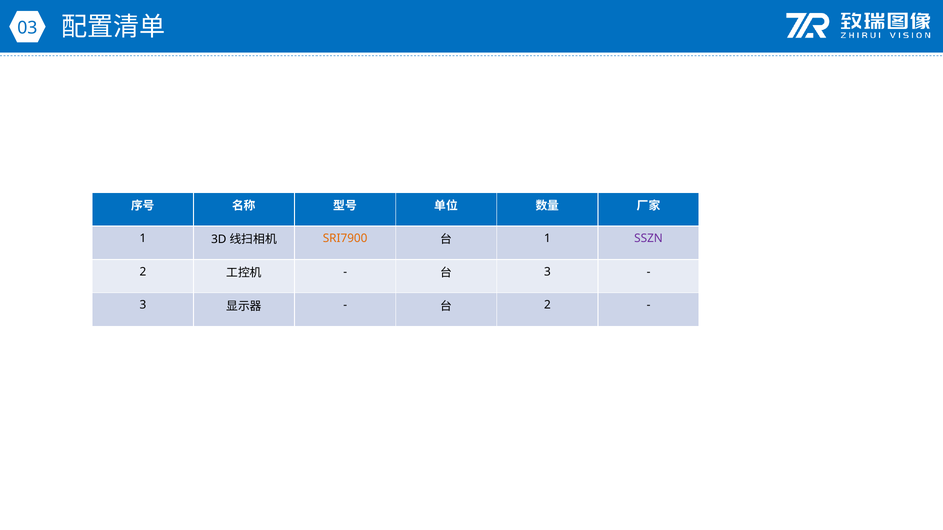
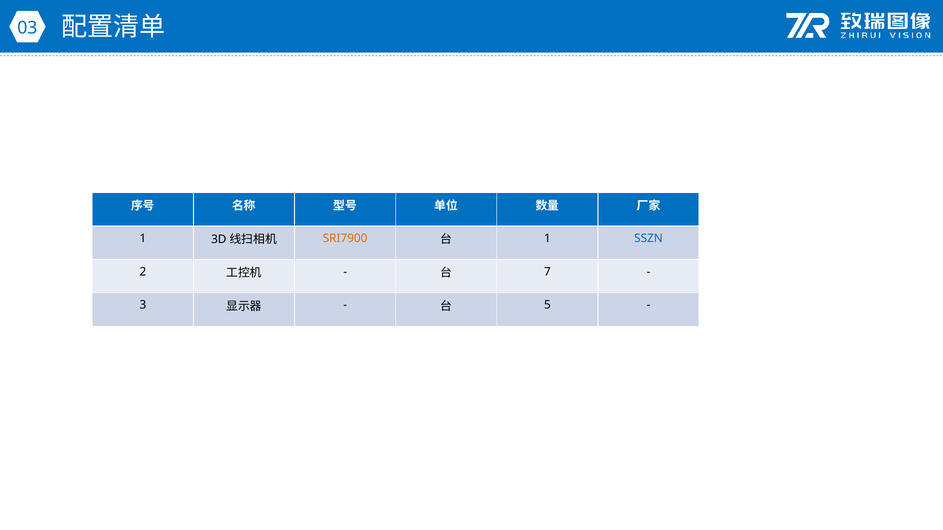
SSZN colour: purple -> blue
3 at (547, 272): 3 -> 7
2 at (547, 305): 2 -> 5
